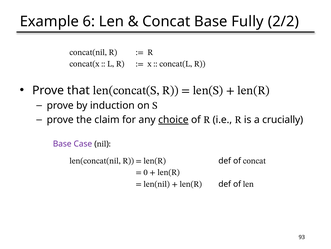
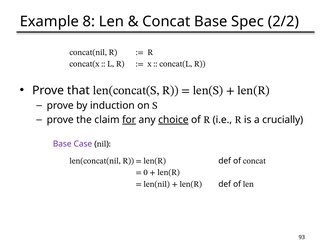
6: 6 -> 8
Fully: Fully -> Spec
for underline: none -> present
